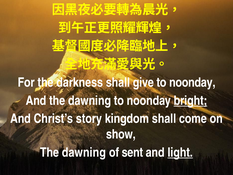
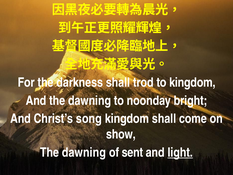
give: give -> trod
noonday at (192, 82): noonday -> kingdom
bright underline: present -> none
story: story -> song
